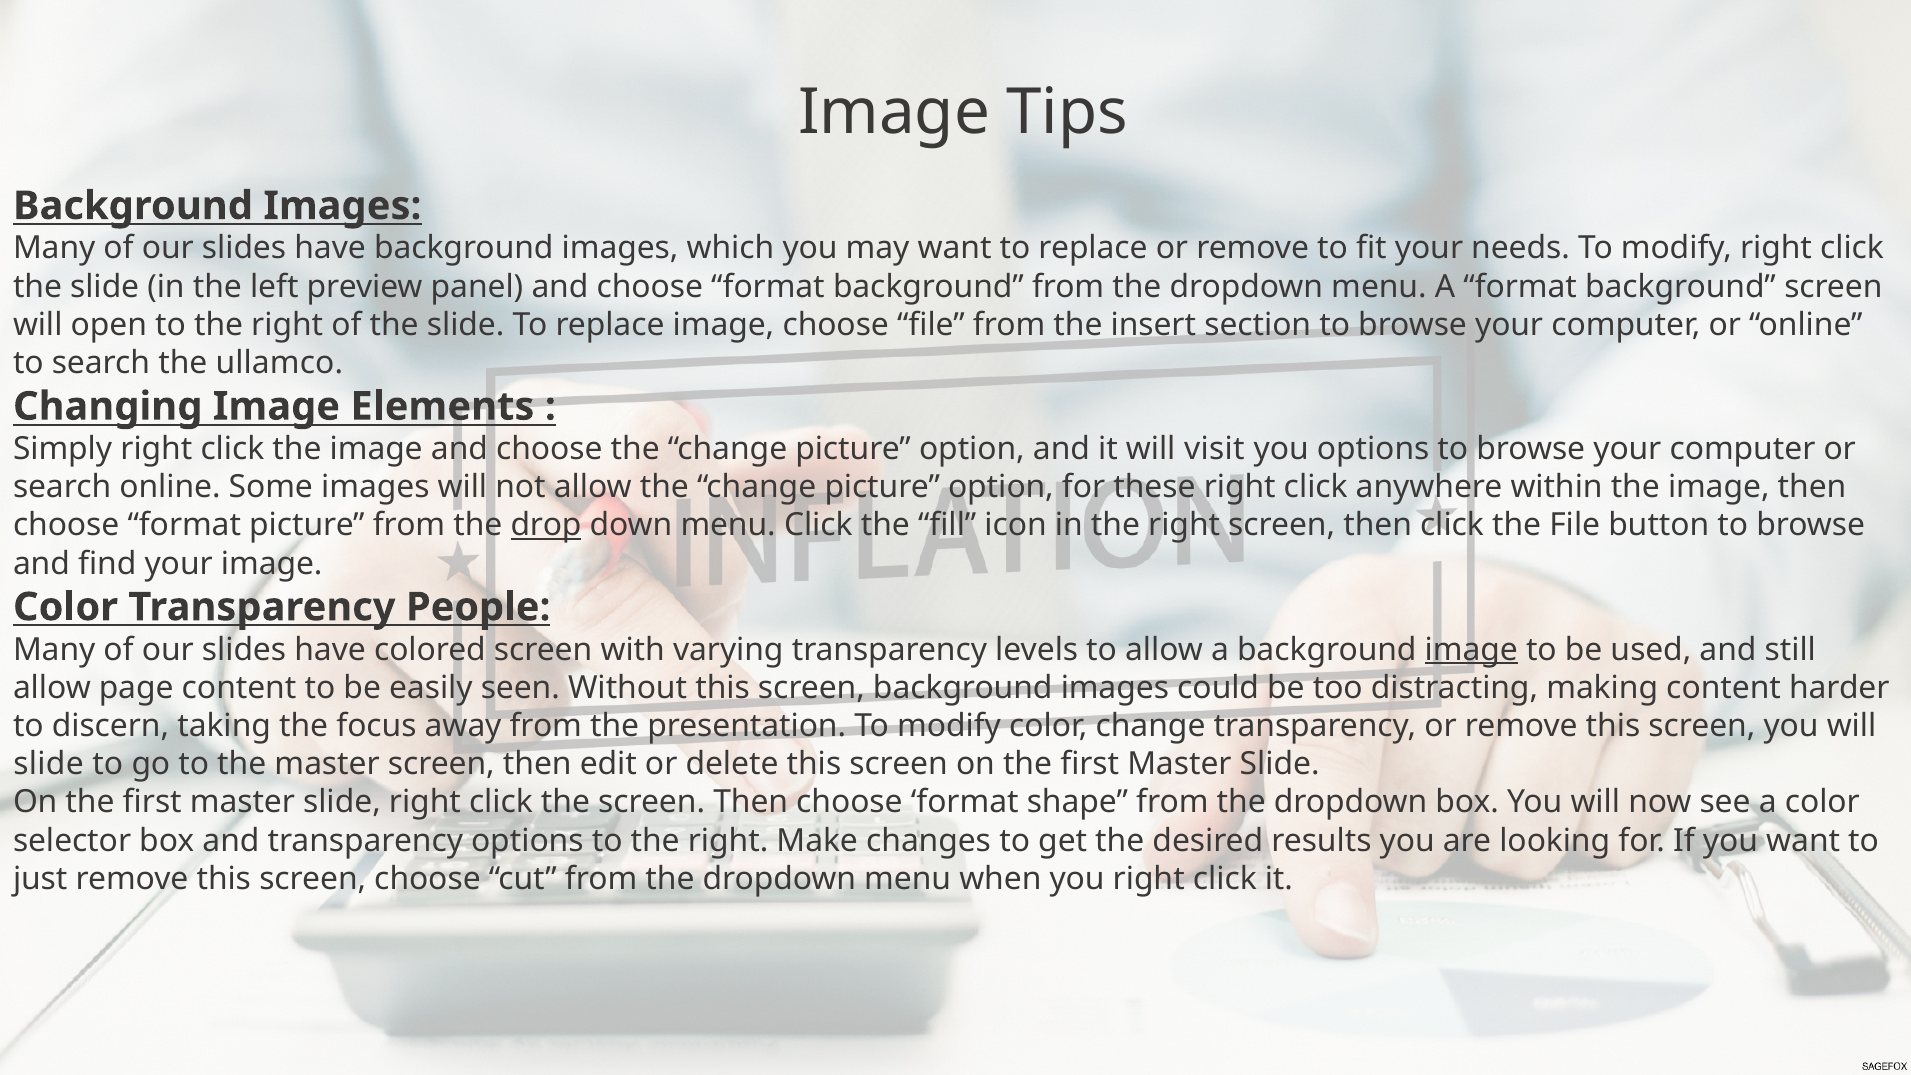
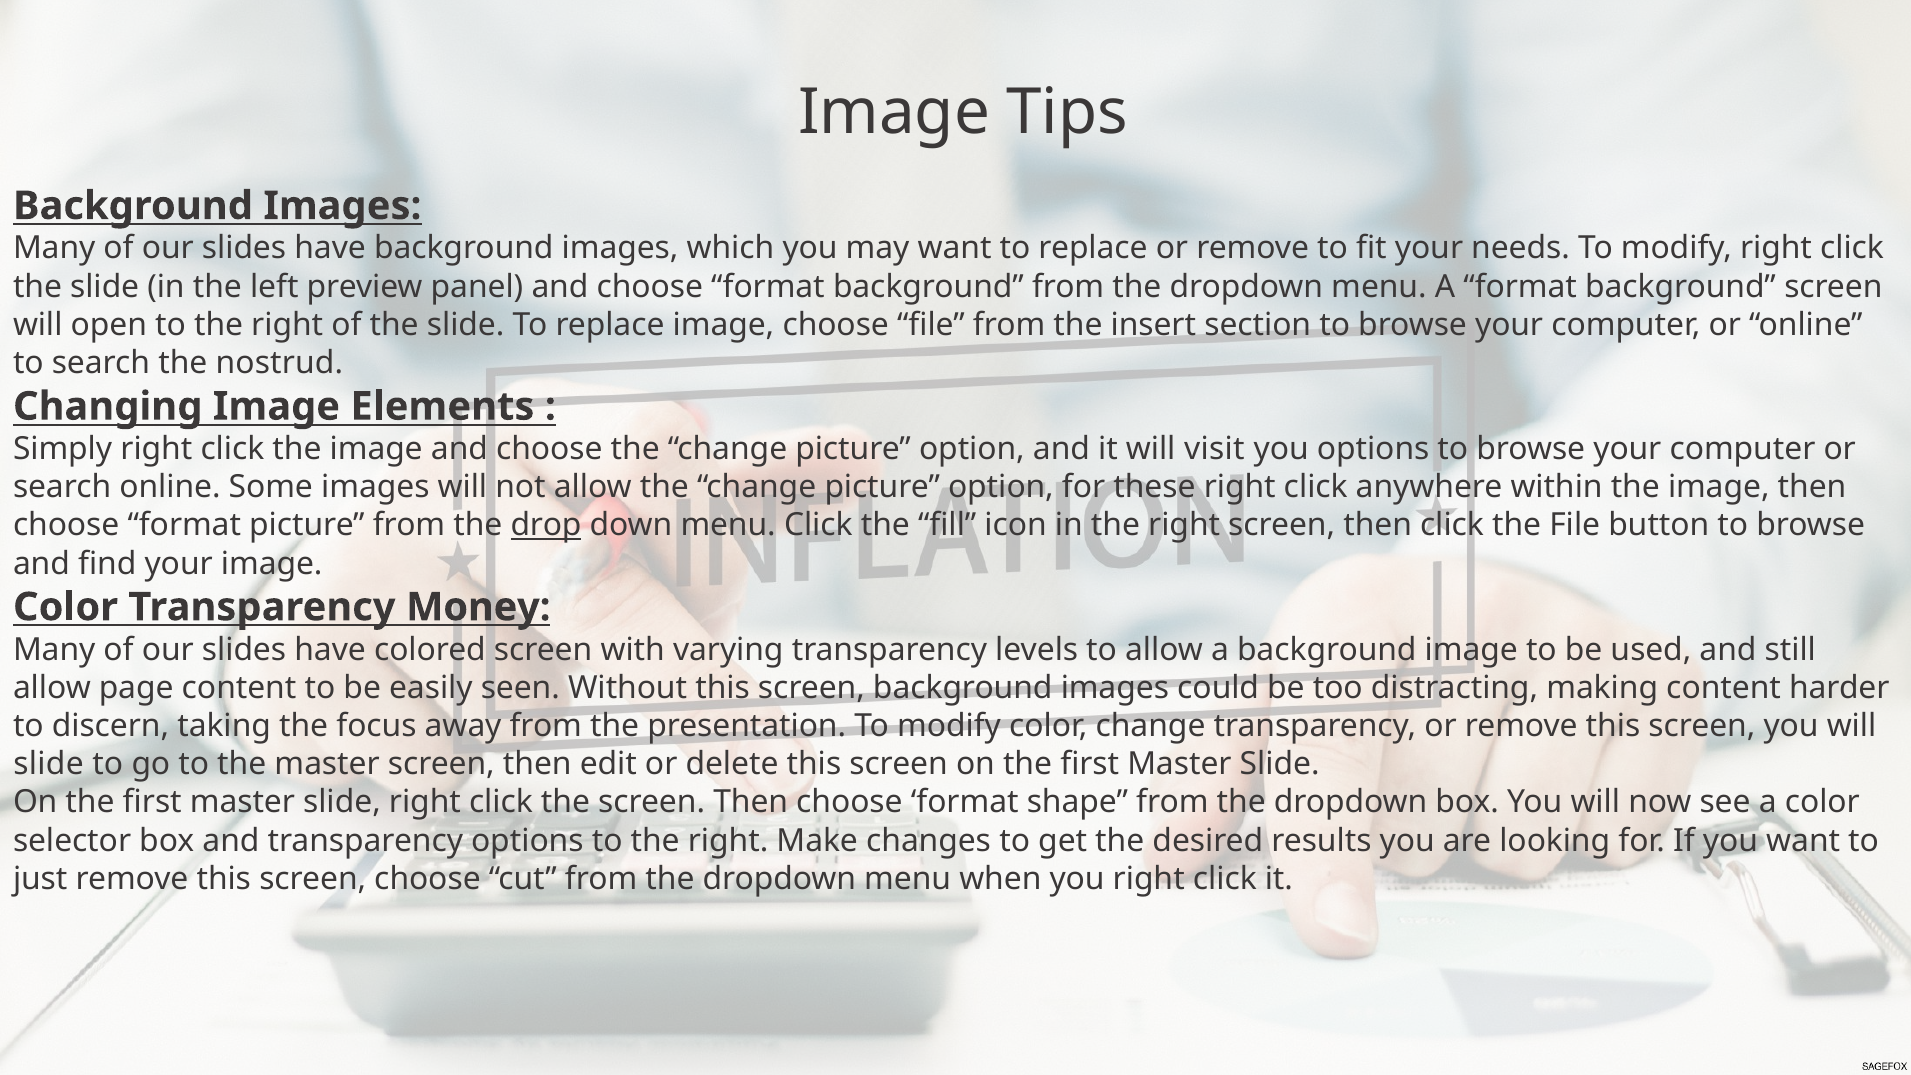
ullamco: ullamco -> nostrud
People: People -> Money
image at (1471, 650) underline: present -> none
